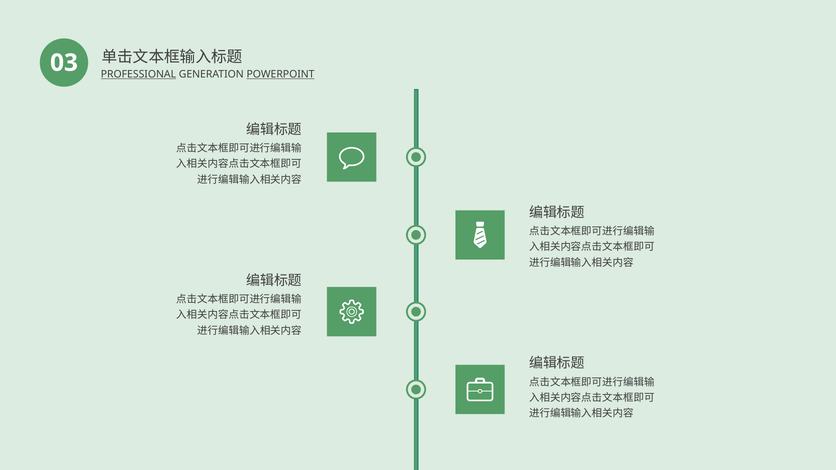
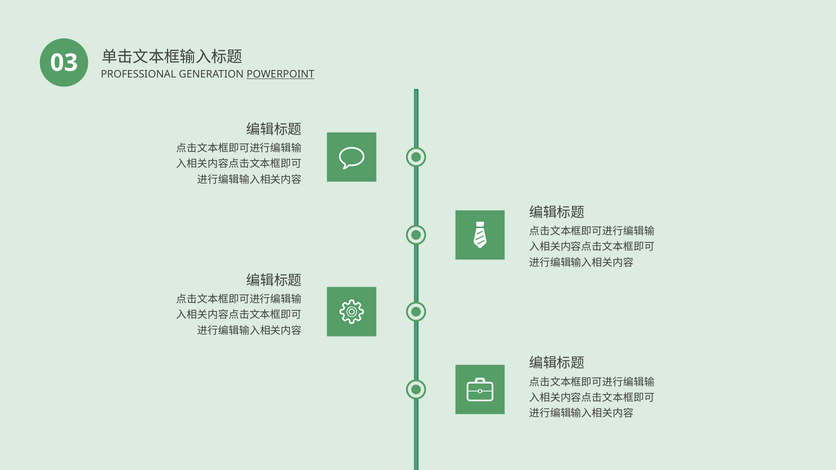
PROFESSIONAL underline: present -> none
